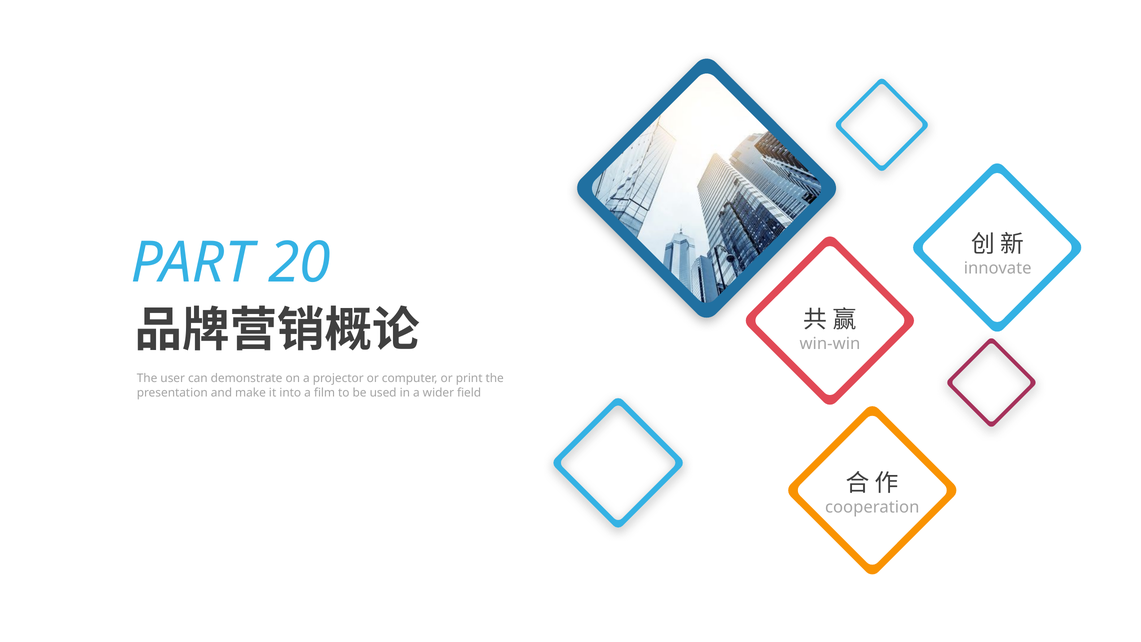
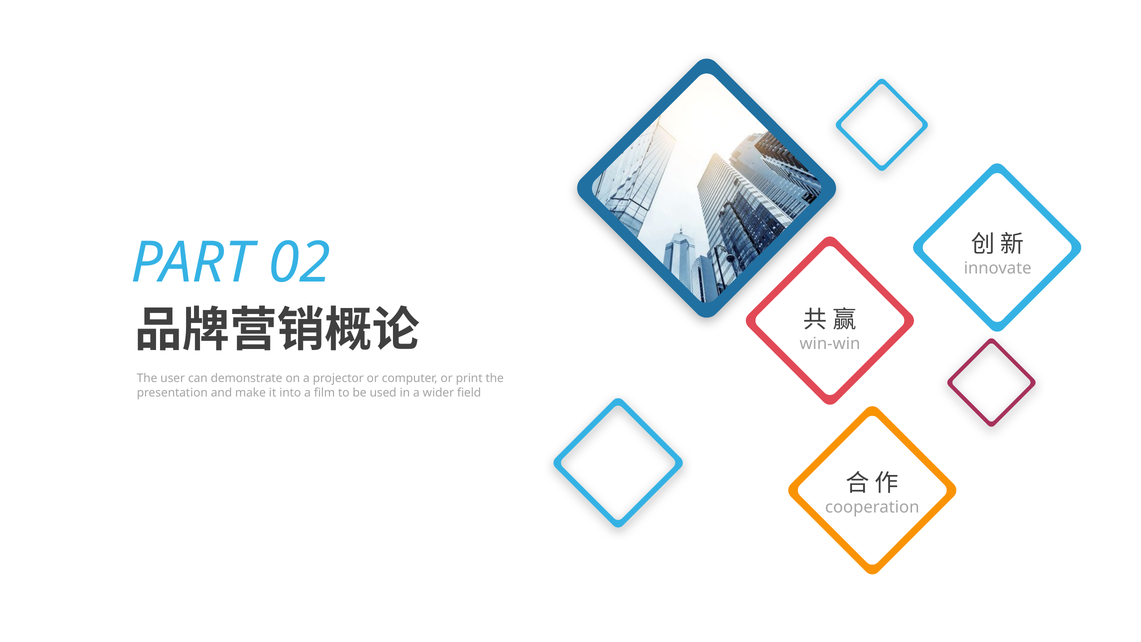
20: 20 -> 02
